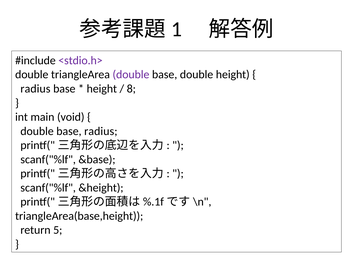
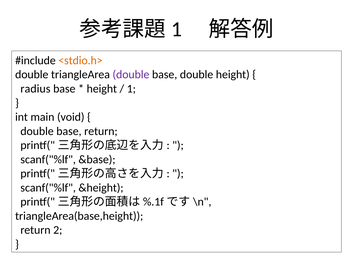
<stdio.h> colour: purple -> orange
8: 8 -> 1
base radius: radius -> return
5: 5 -> 2
